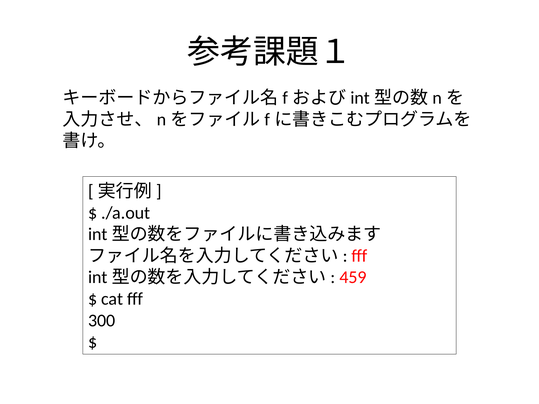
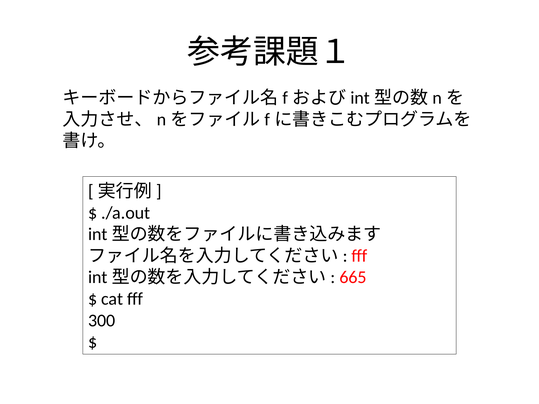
459: 459 -> 665
